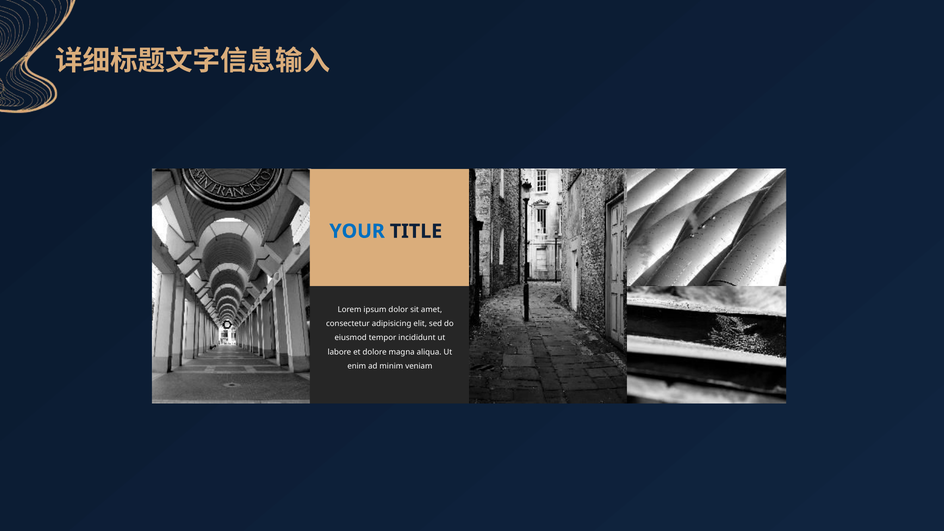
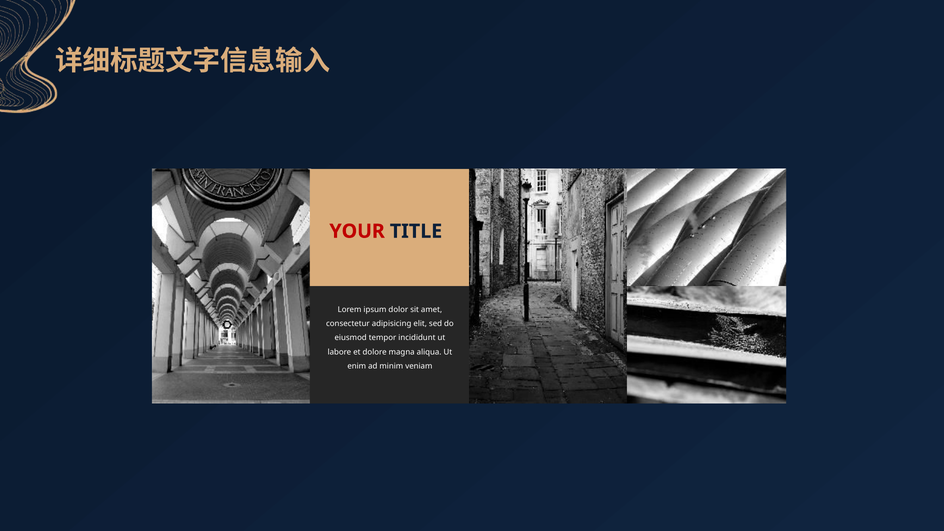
YOUR colour: blue -> red
